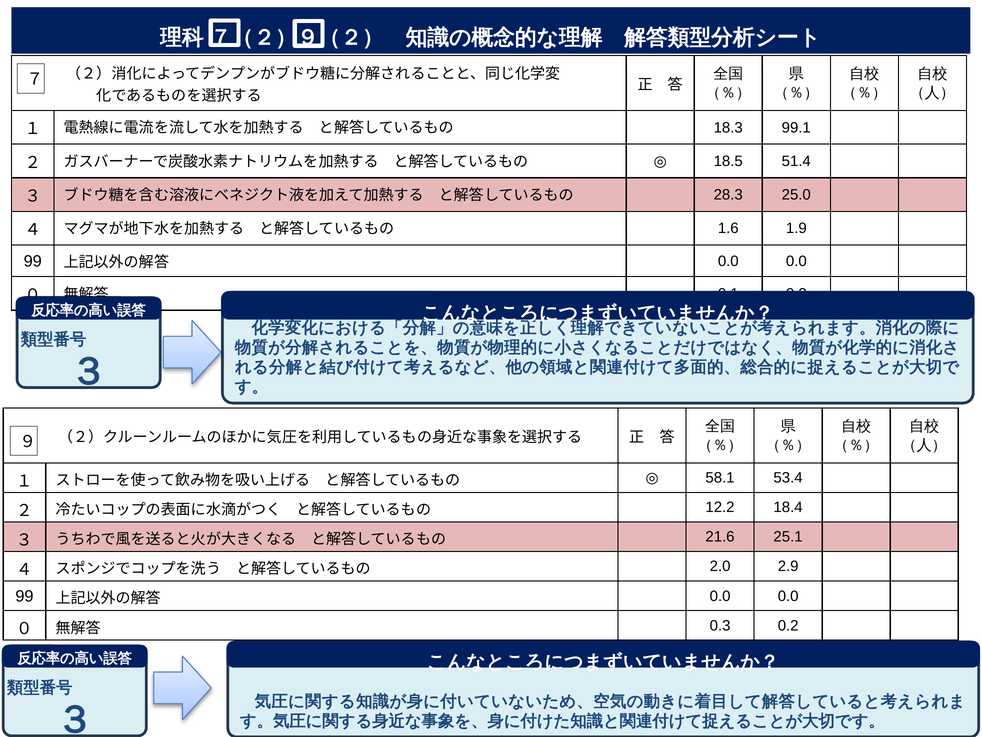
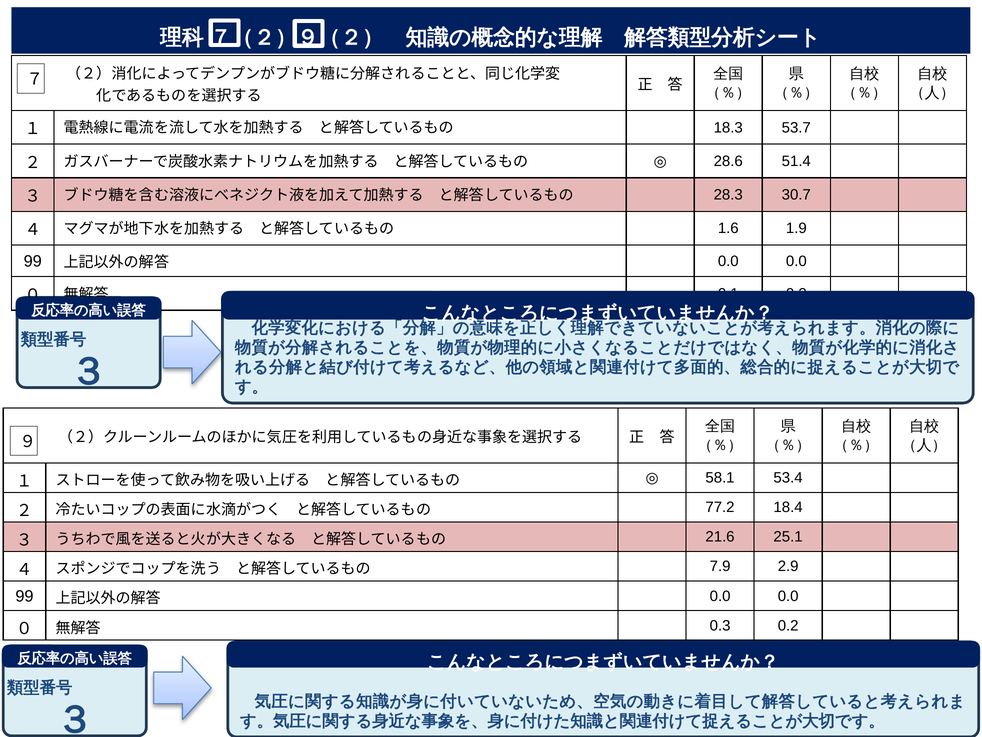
99.1: 99.1 -> 53.7
18.5: 18.5 -> 28.6
25.0: 25.0 -> 30.7
12.2: 12.2 -> 77.2
2.0: 2.0 -> 7.9
